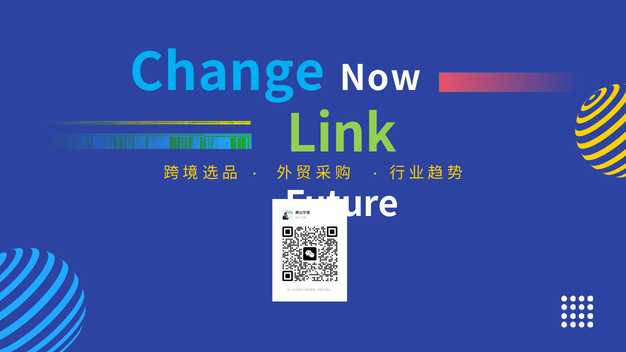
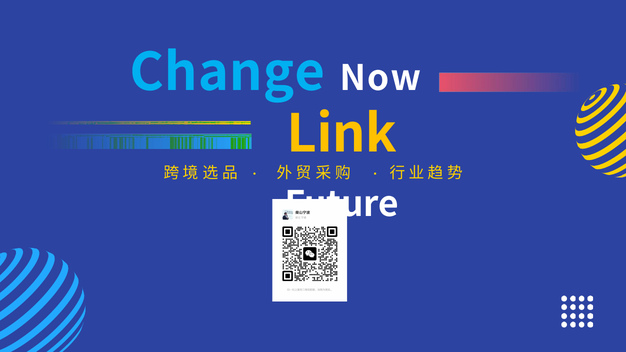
Link colour: light green -> yellow
